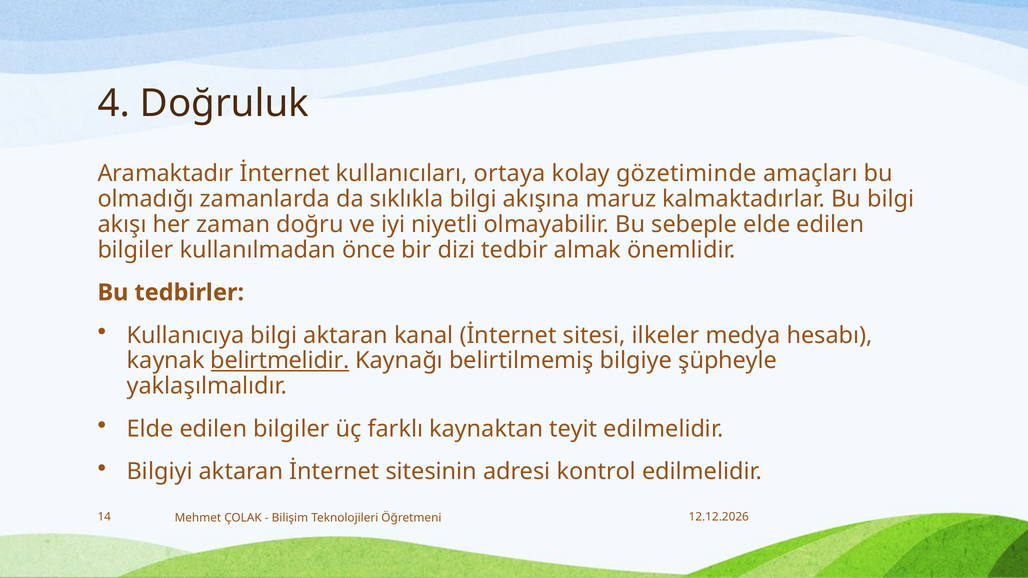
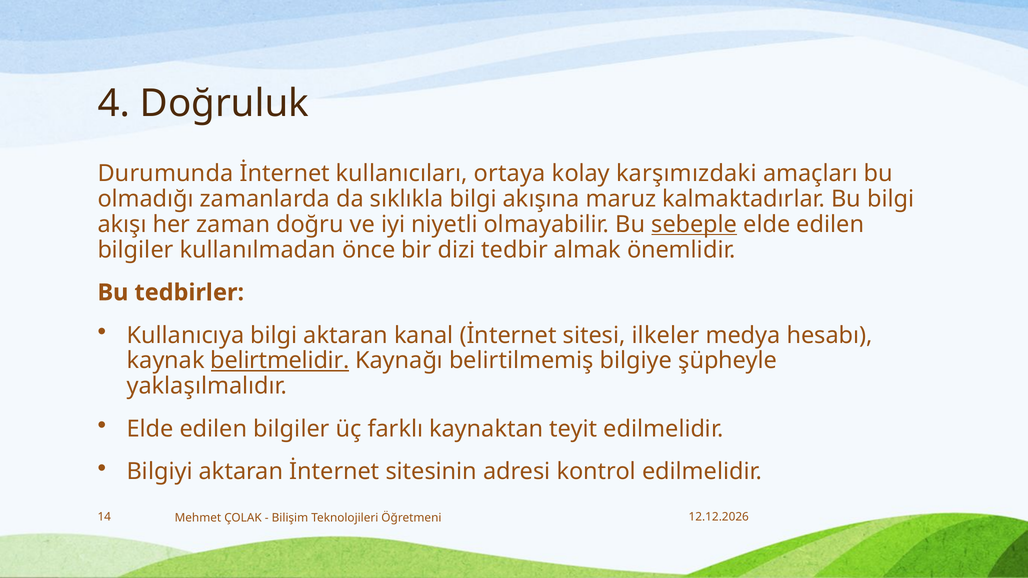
Aramaktadır: Aramaktadır -> Durumunda
gözetiminde: gözetiminde -> karşımızdaki
sebeple underline: none -> present
